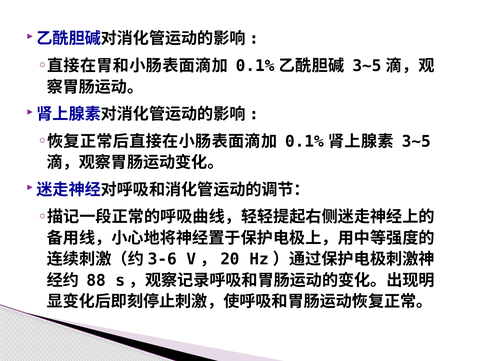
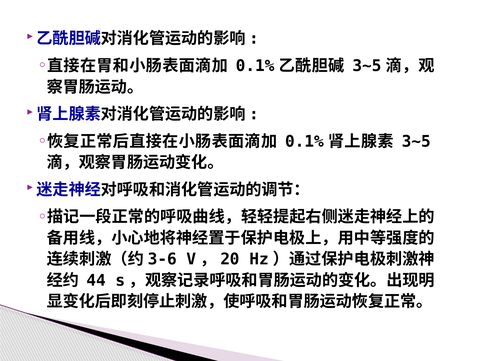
88: 88 -> 44
